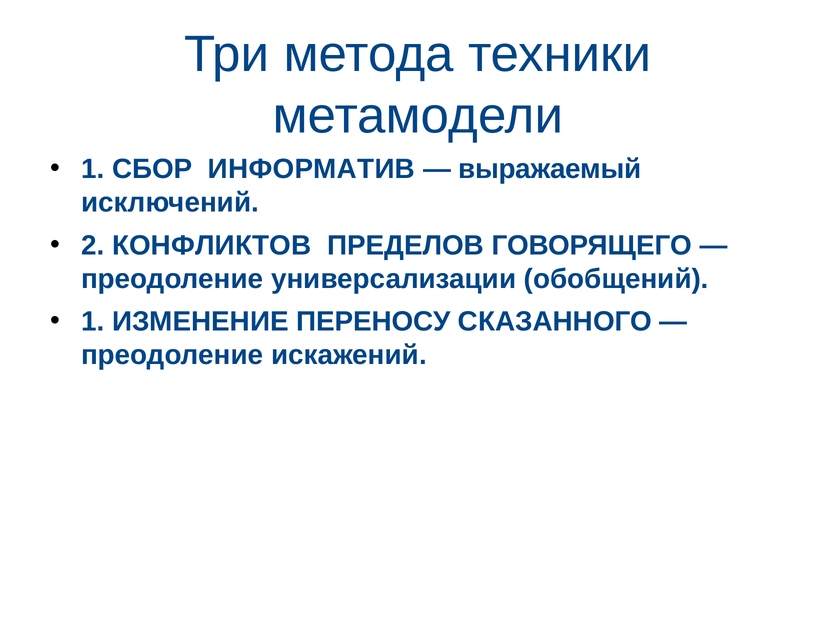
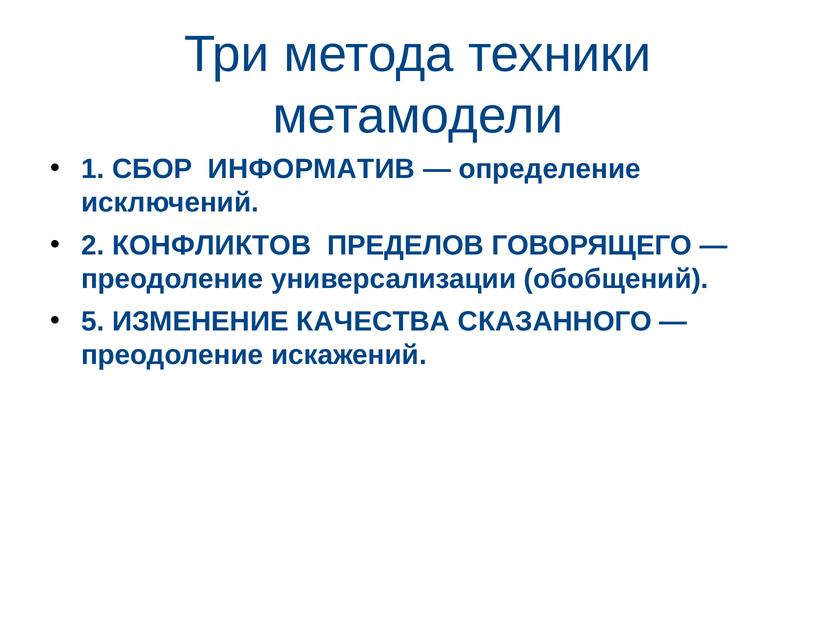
выражаемый: выражаемый -> определение
1 at (93, 322): 1 -> 5
ПЕРЕНОСУ: ПЕРЕНОСУ -> КАЧЕСТВА
